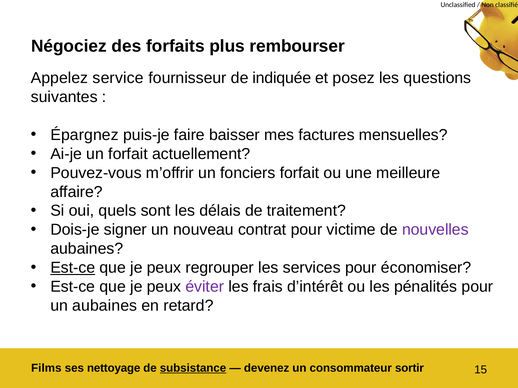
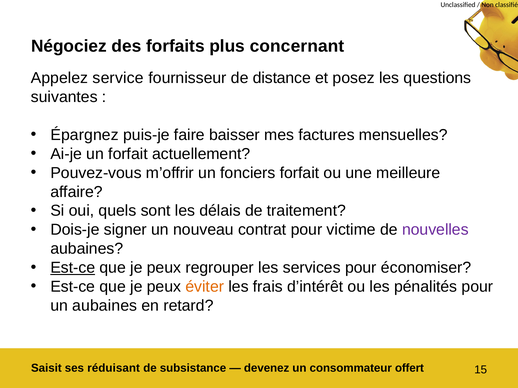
rembourser: rembourser -> concernant
indiquée: indiquée -> distance
éviter colour: purple -> orange
Films: Films -> Saisit
nettoyage: nettoyage -> réduisant
subsistance underline: present -> none
sortir: sortir -> offert
